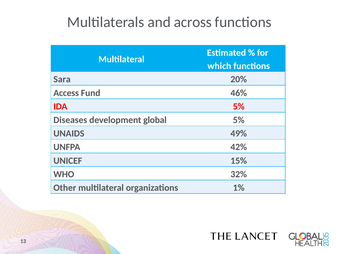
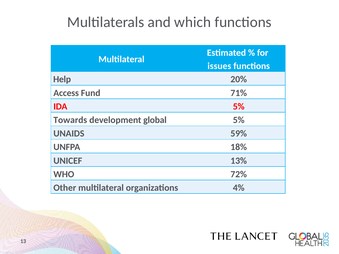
across: across -> which
which: which -> issues
Sara: Sara -> Help
46%: 46% -> 71%
Diseases: Diseases -> Towards
49%: 49% -> 59%
42%: 42% -> 18%
15%: 15% -> 13%
32%: 32% -> 72%
1%: 1% -> 4%
